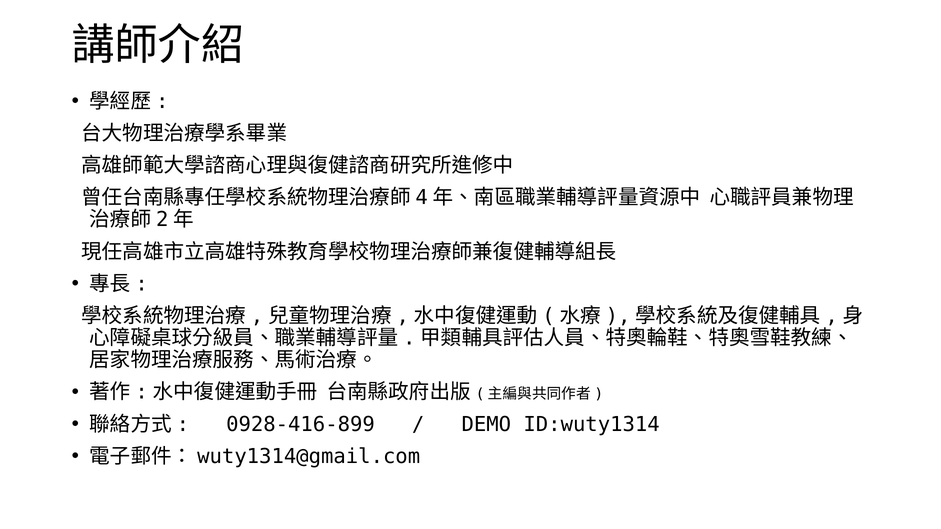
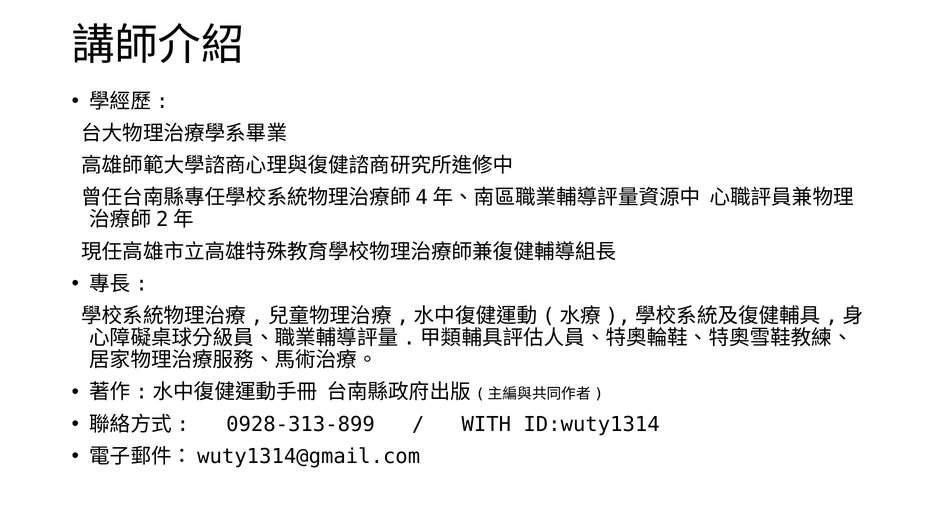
0928-416-899: 0928-416-899 -> 0928-313-899
DEMO: DEMO -> WITH
